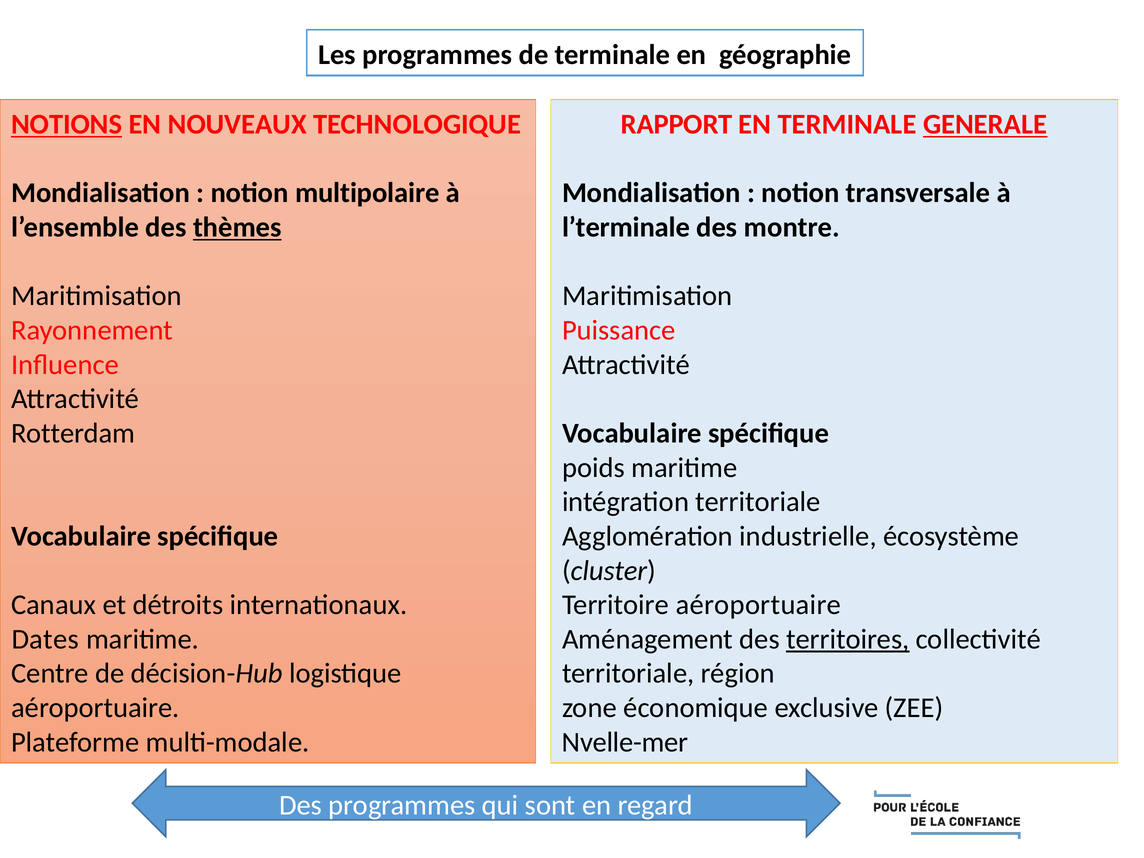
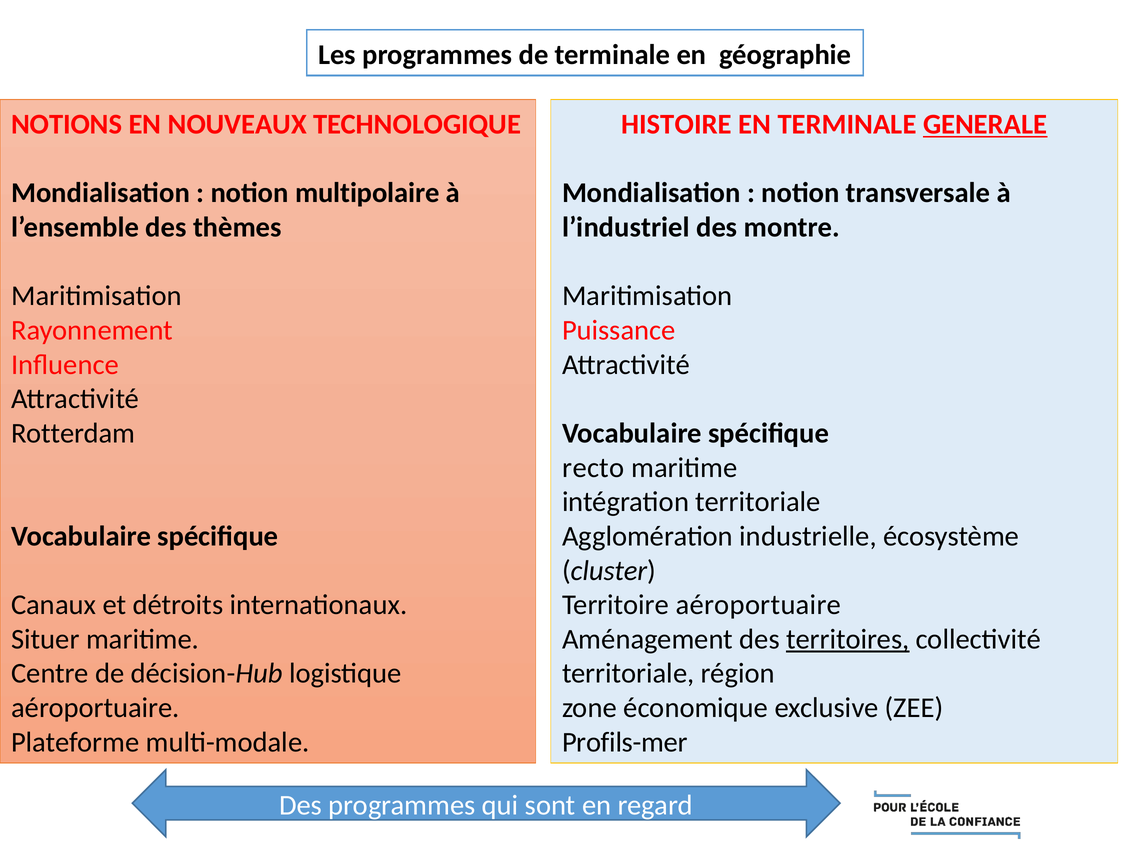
NOTIONS underline: present -> none
RAPPORT: RAPPORT -> HISTOIRE
thèmes underline: present -> none
l’terminale: l’terminale -> l’industriel
poids: poids -> recto
Dates: Dates -> Situer
Nvelle-mer: Nvelle-mer -> Profils-mer
